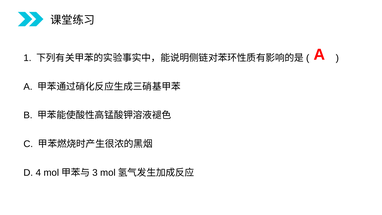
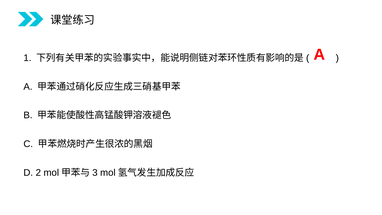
4: 4 -> 2
